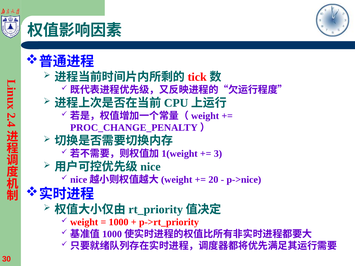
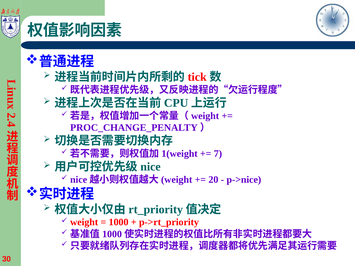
3: 3 -> 7
